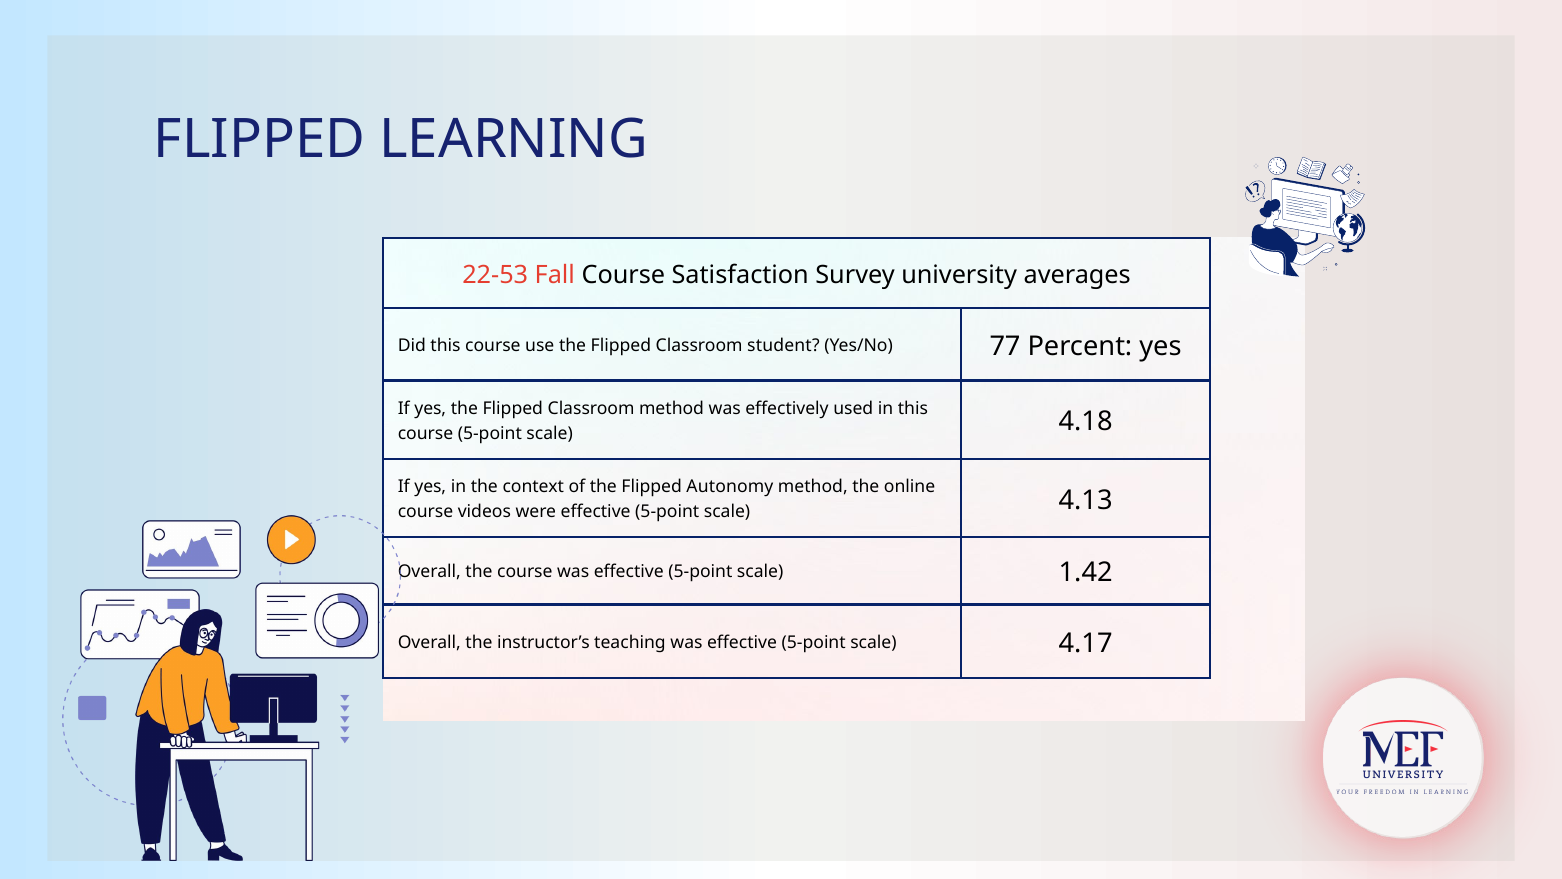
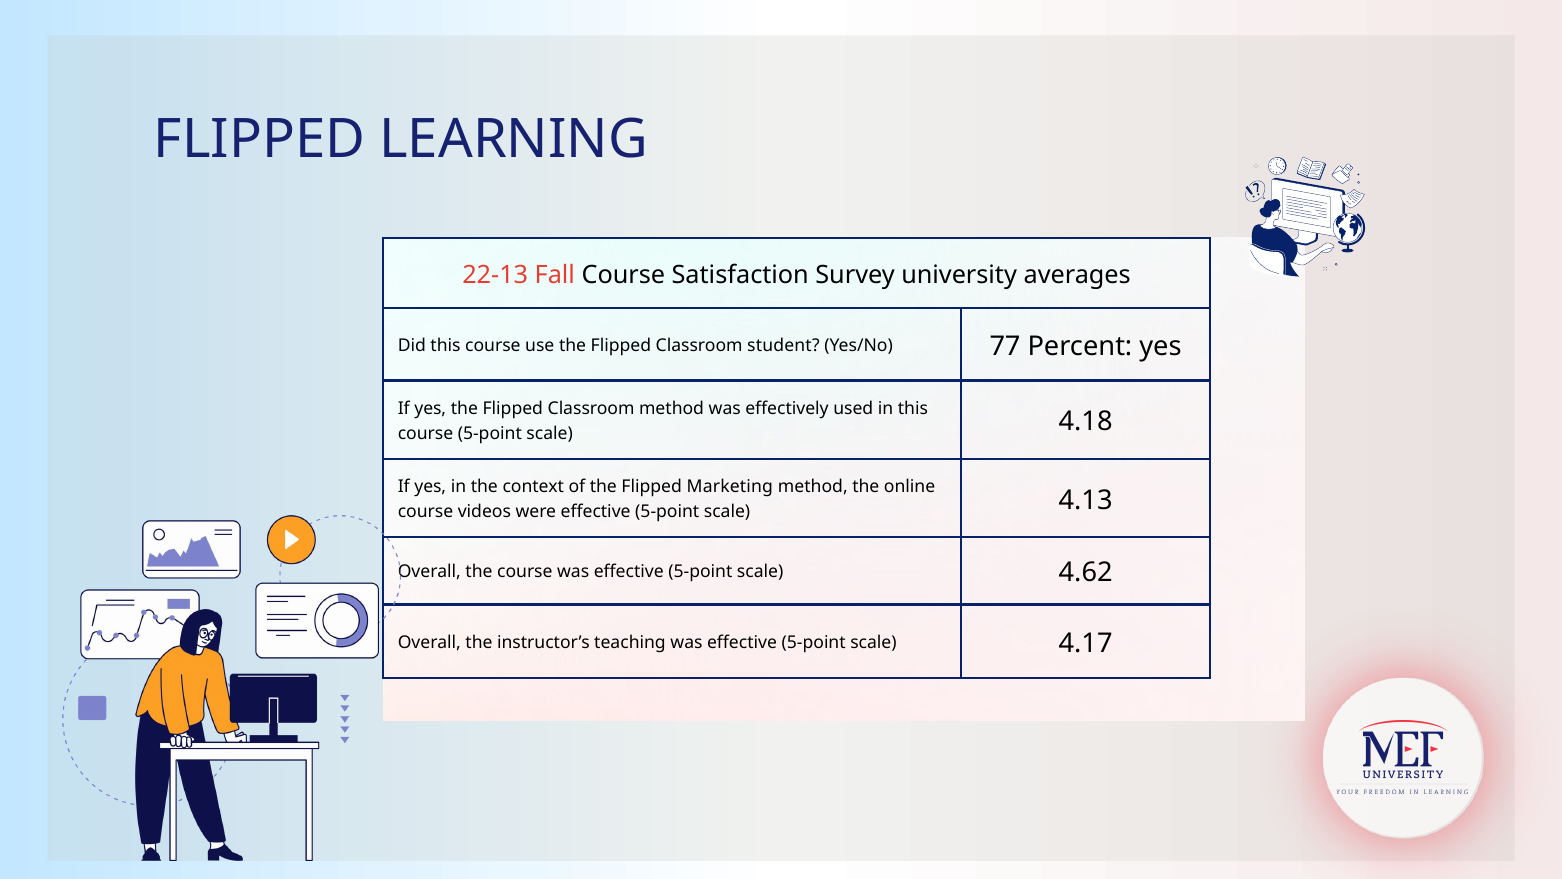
22-53: 22-53 -> 22-13
Autonomy: Autonomy -> Marketing
1.42: 1.42 -> 4.62
